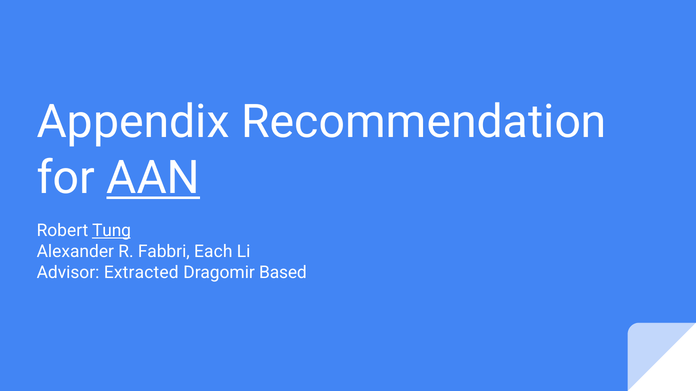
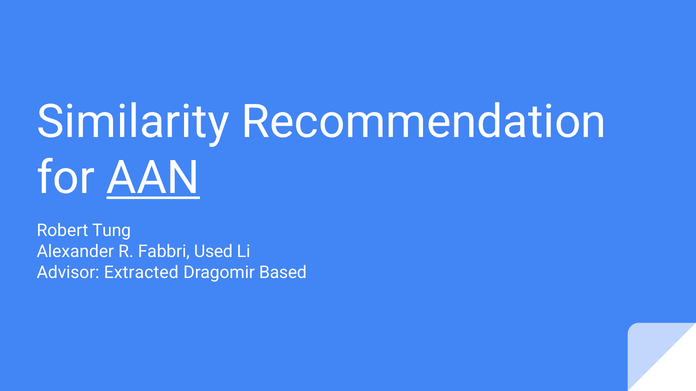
Appendix: Appendix -> Similarity
Tung underline: present -> none
Each: Each -> Used
